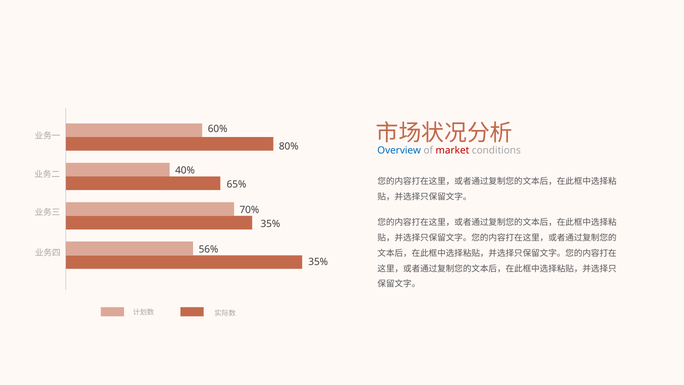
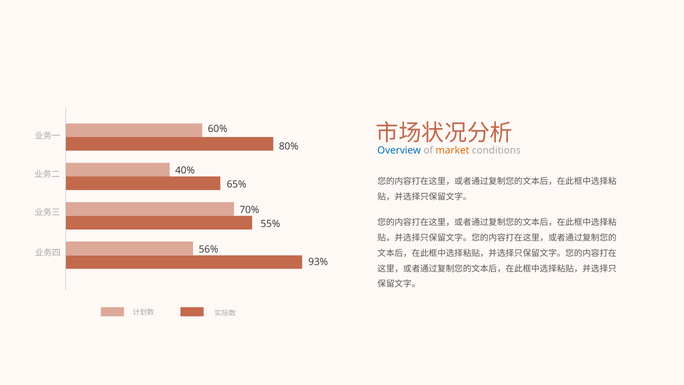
market colour: red -> orange
35% at (270, 224): 35% -> 55%
35% at (318, 262): 35% -> 93%
